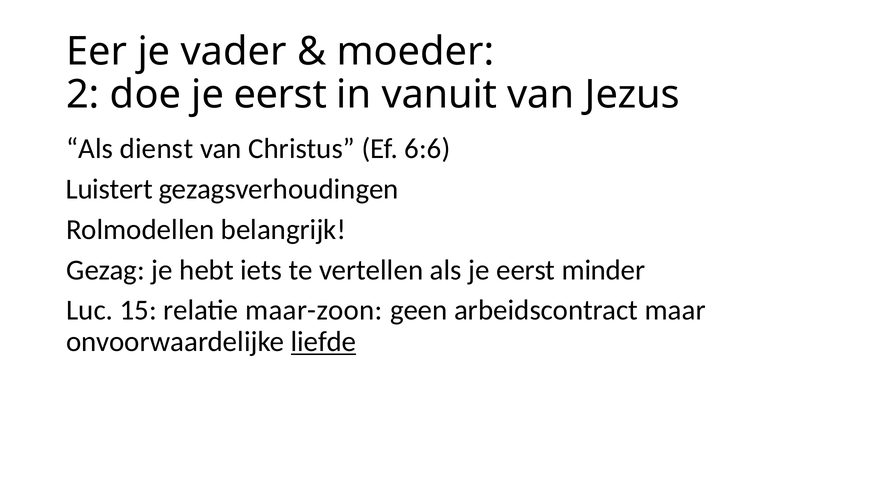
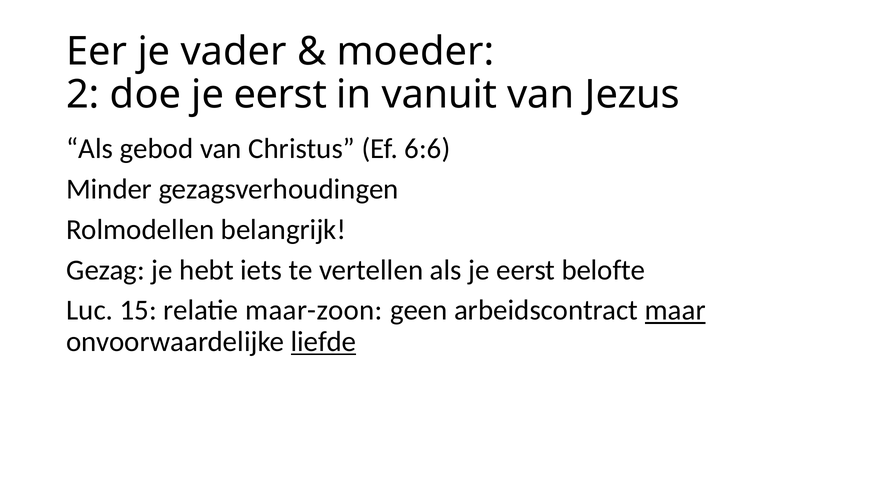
dienst: dienst -> gebod
Luistert: Luistert -> Minder
minder: minder -> belofte
maar underline: none -> present
